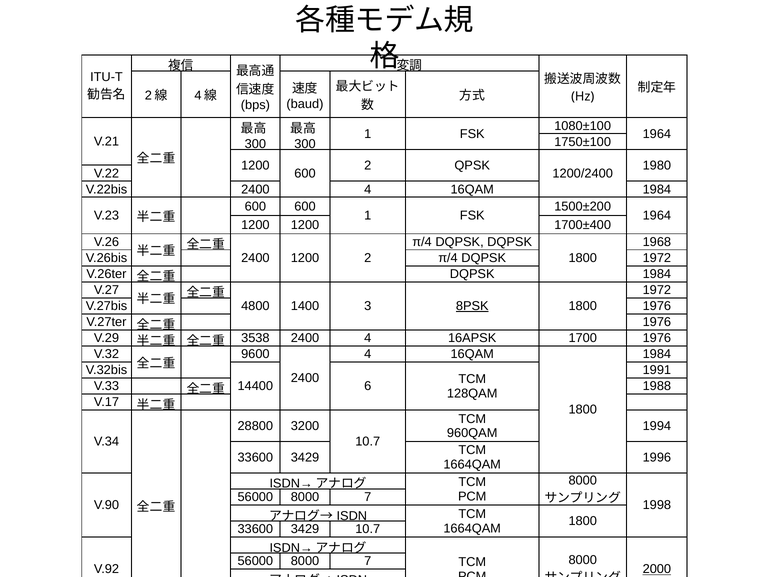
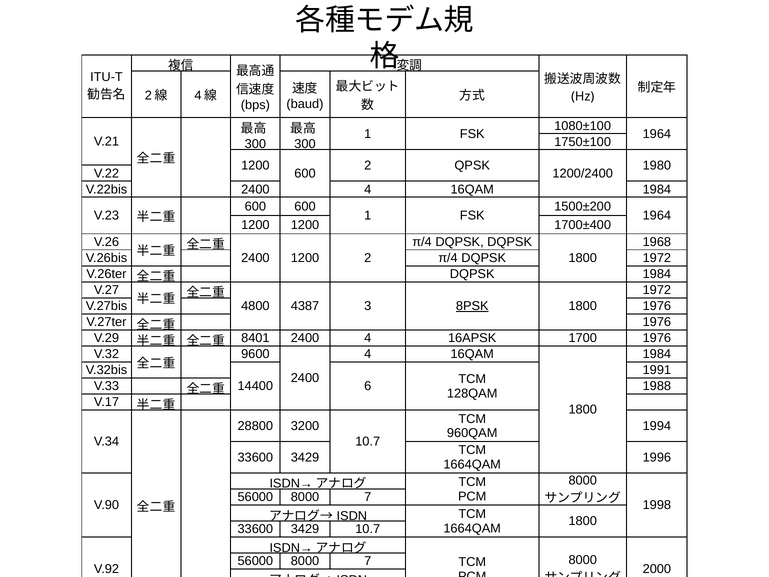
1400: 1400 -> 4387
3538: 3538 -> 8401
2000 underline: present -> none
